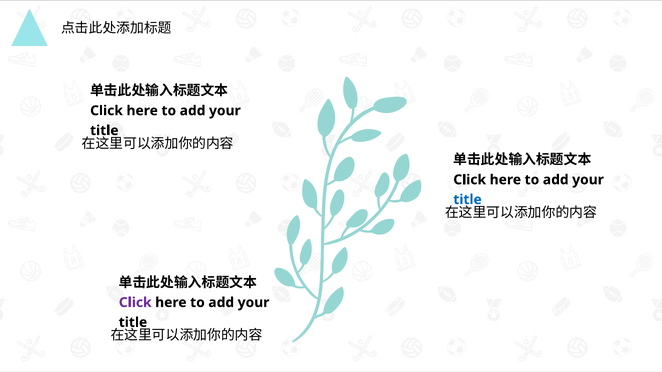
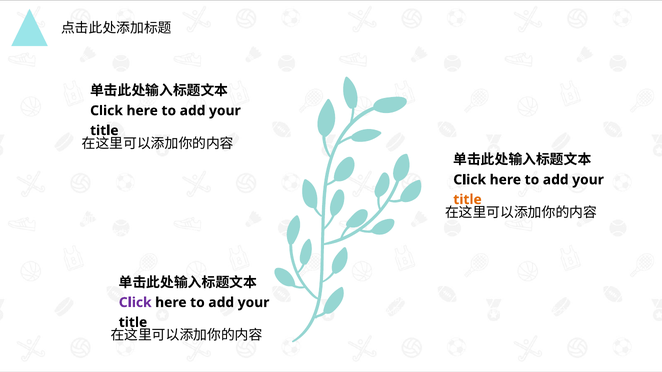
title at (468, 200) colour: blue -> orange
